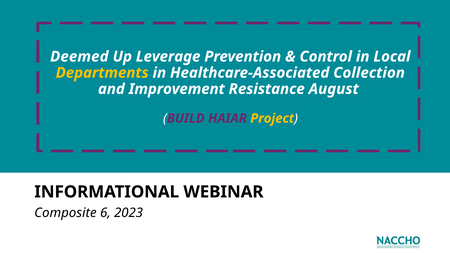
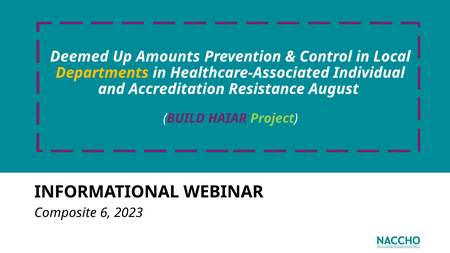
Leverage: Leverage -> Amounts
Collection: Collection -> Individual
Improvement: Improvement -> Accreditation
Project colour: yellow -> light green
